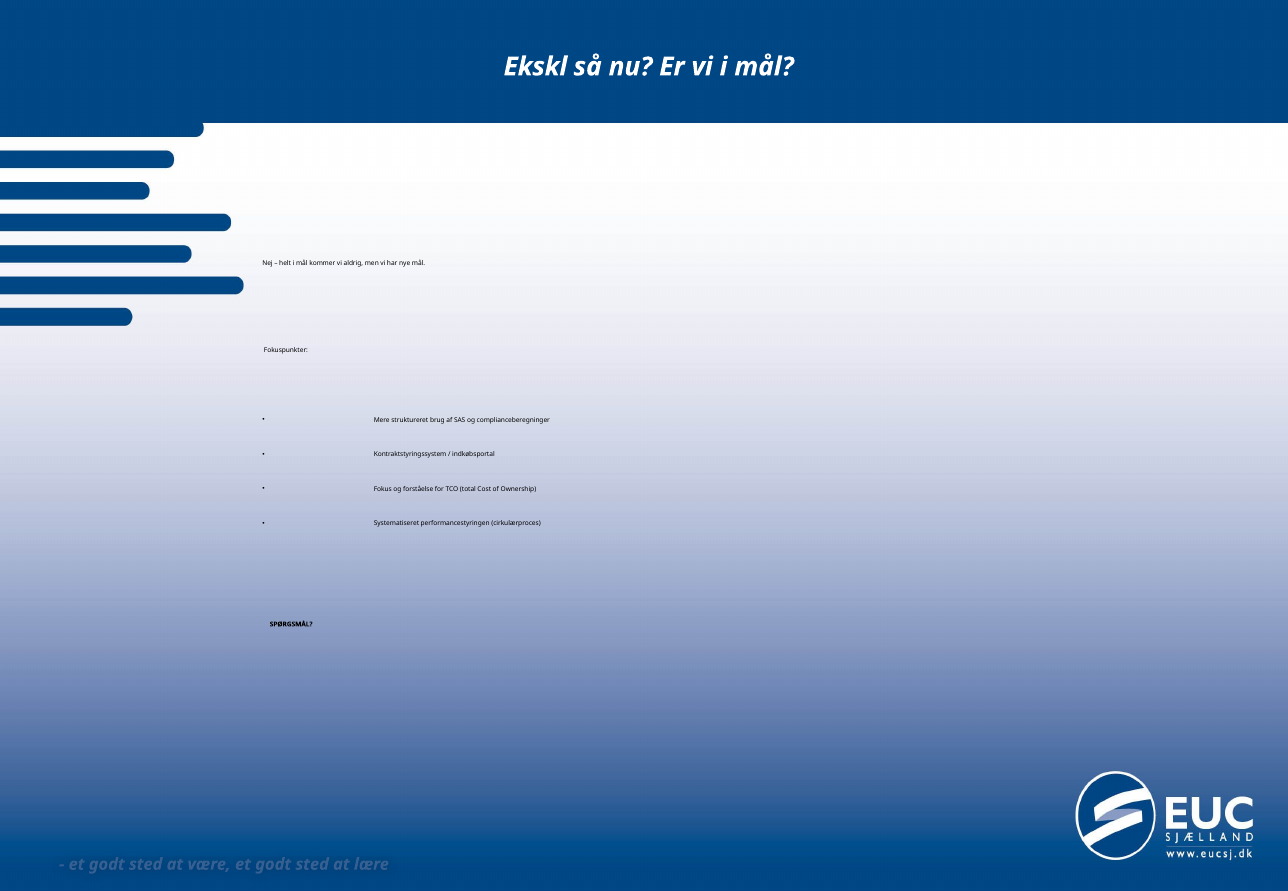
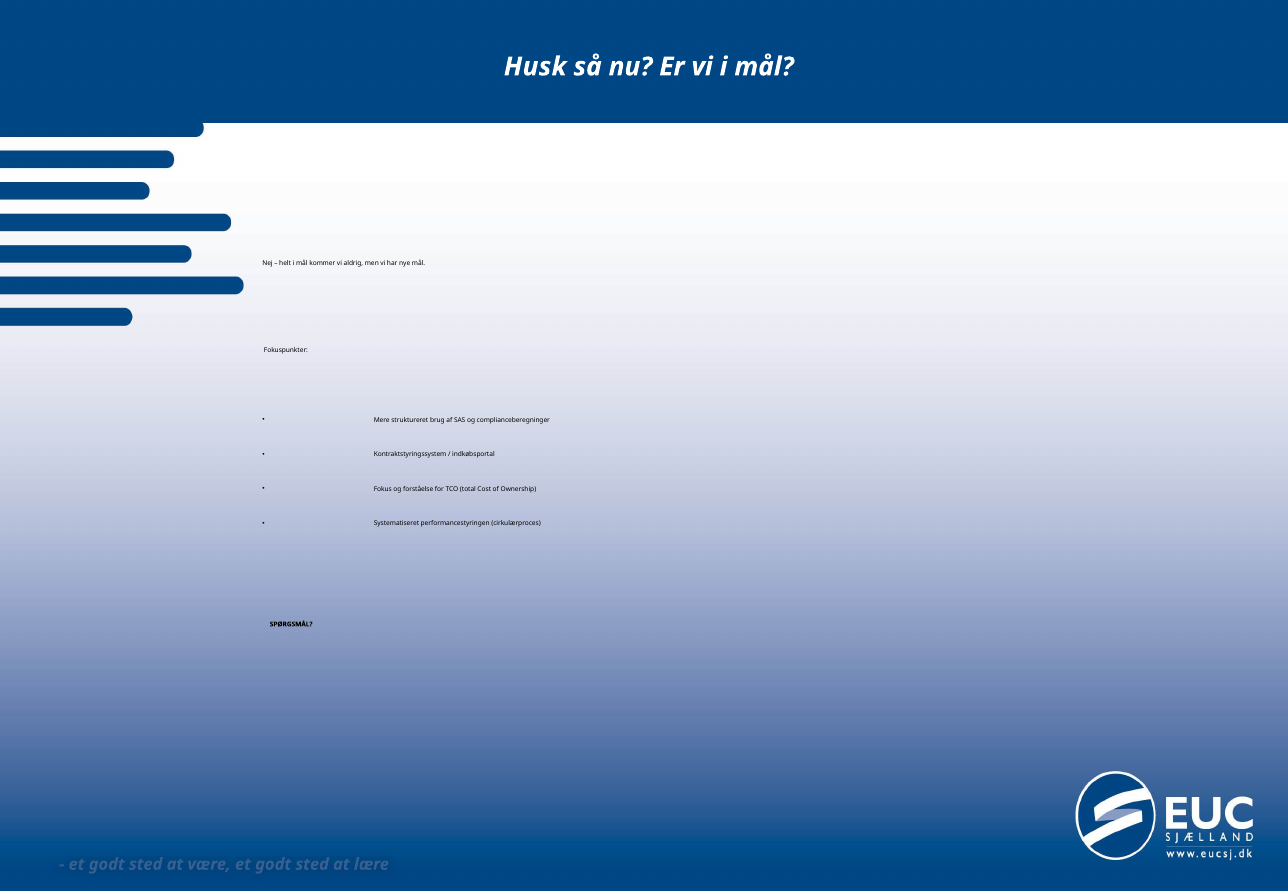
Ekskl: Ekskl -> Husk
